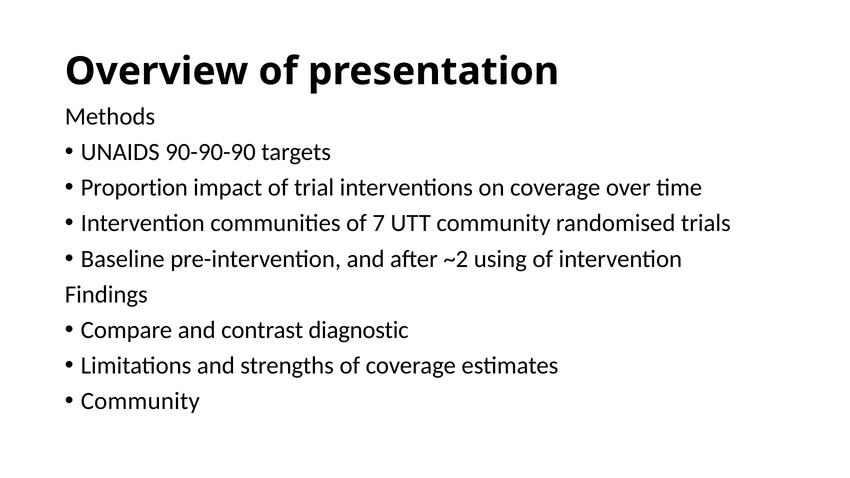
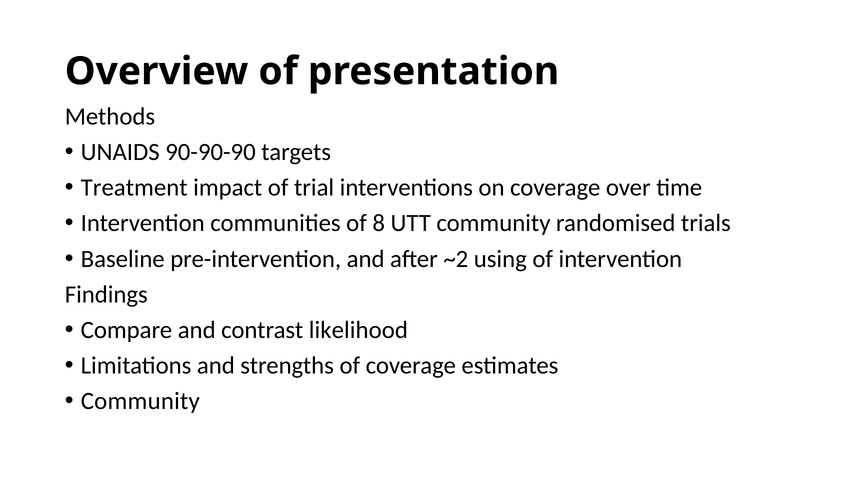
Proportion: Proportion -> Treatment
7: 7 -> 8
diagnostic: diagnostic -> likelihood
